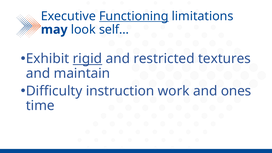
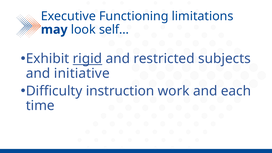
Functioning underline: present -> none
textures: textures -> subjects
maintain: maintain -> initiative
ones: ones -> each
